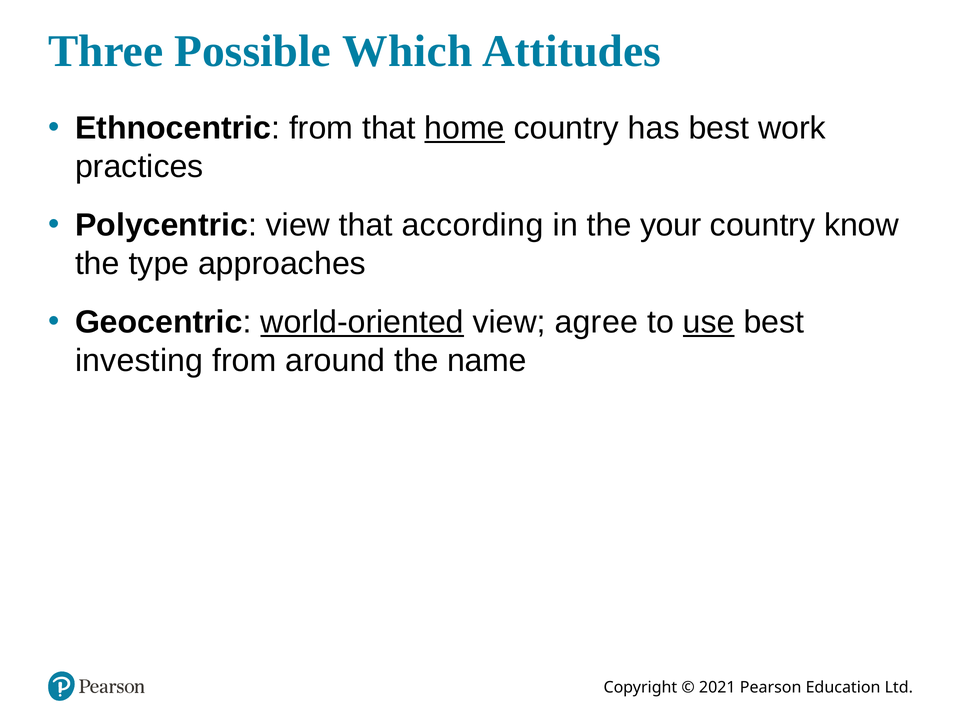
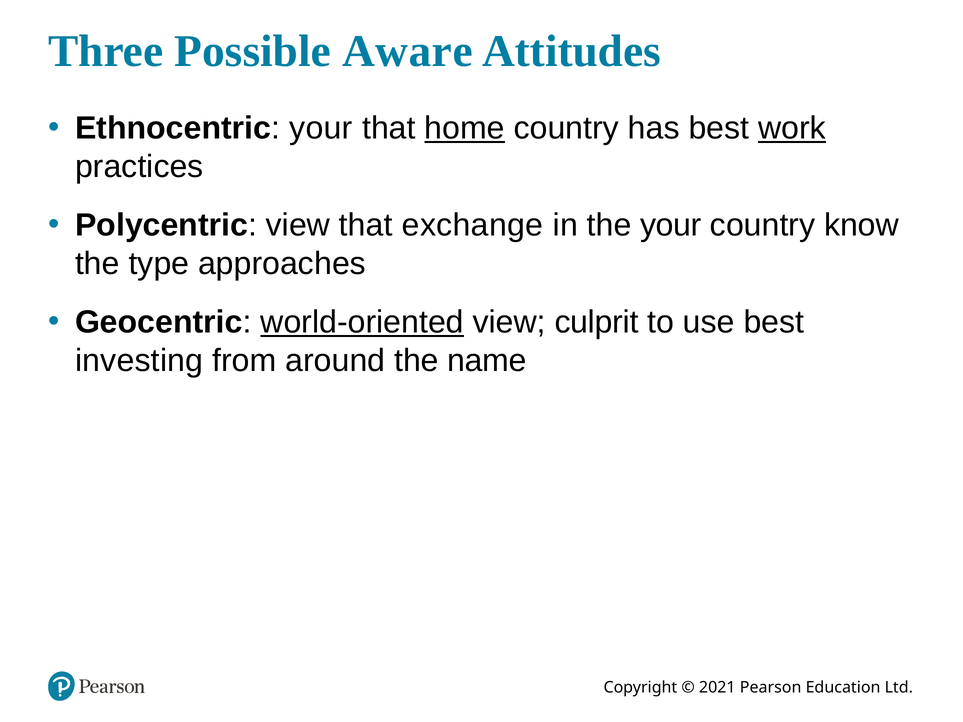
Which: Which -> Aware
Ethnocentric from: from -> your
work underline: none -> present
according: according -> exchange
agree: agree -> culprit
use underline: present -> none
